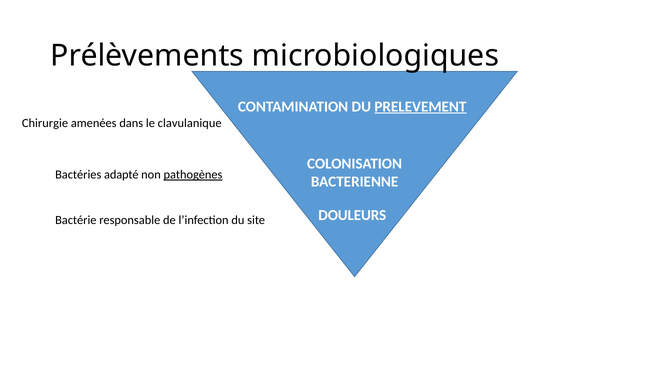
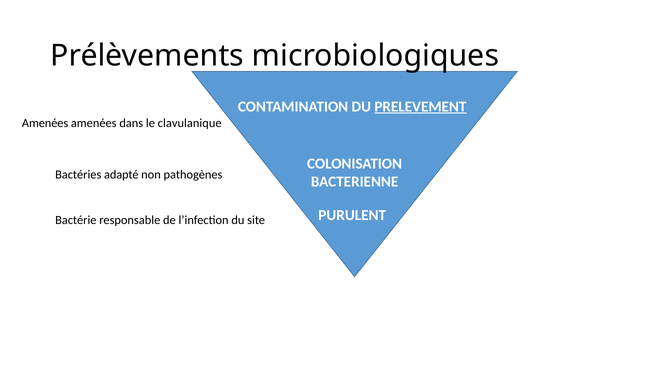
Chirurgie at (45, 123): Chirurgie -> Amenées
pathogènes underline: present -> none
DOULEURS: DOULEURS -> PURULENT
